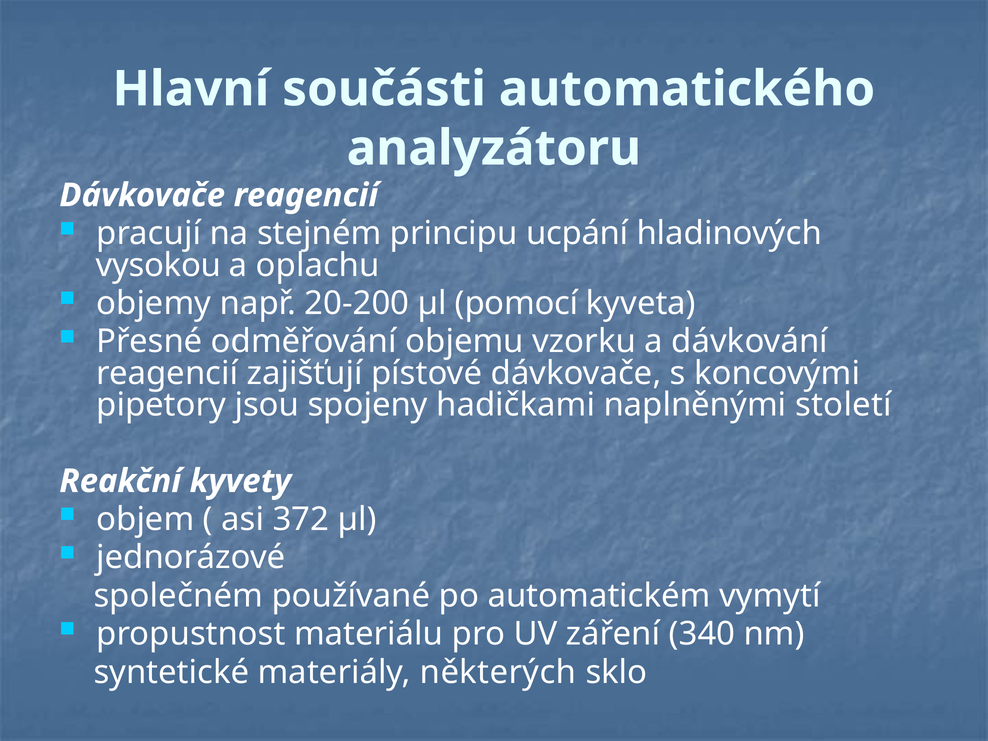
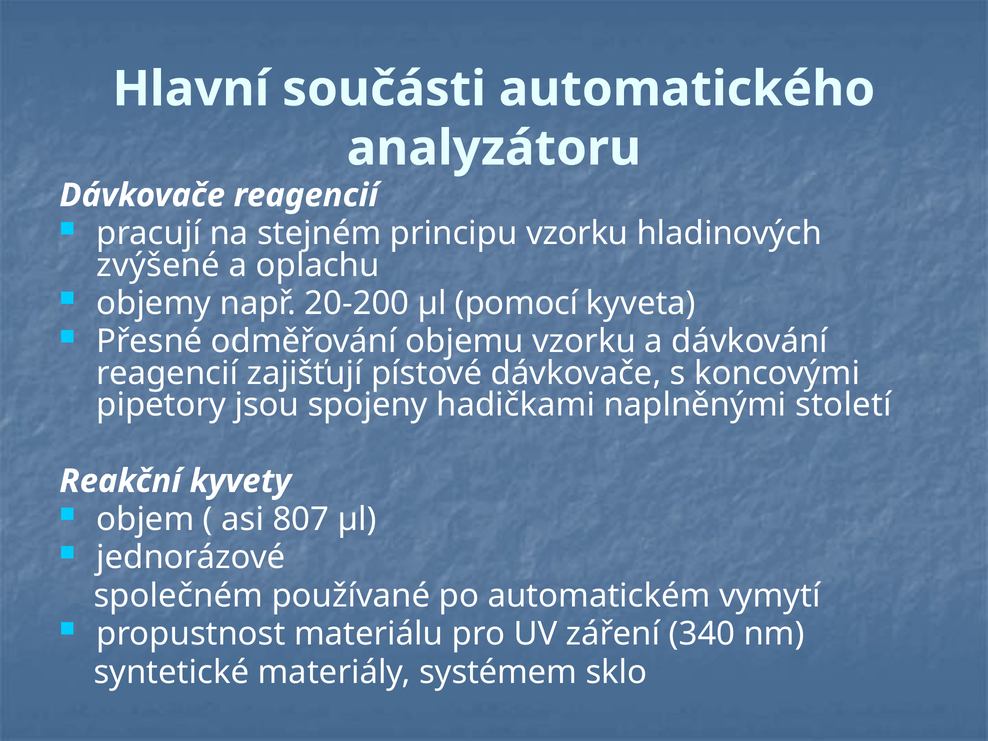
principu ucpání: ucpání -> vzorku
vysokou: vysokou -> zvýšené
372: 372 -> 807
některých: některých -> systémem
